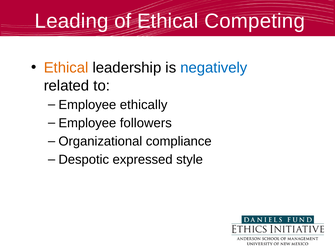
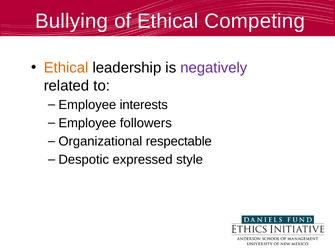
Leading: Leading -> Bullying
negatively colour: blue -> purple
ethically: ethically -> interests
compliance: compliance -> respectable
